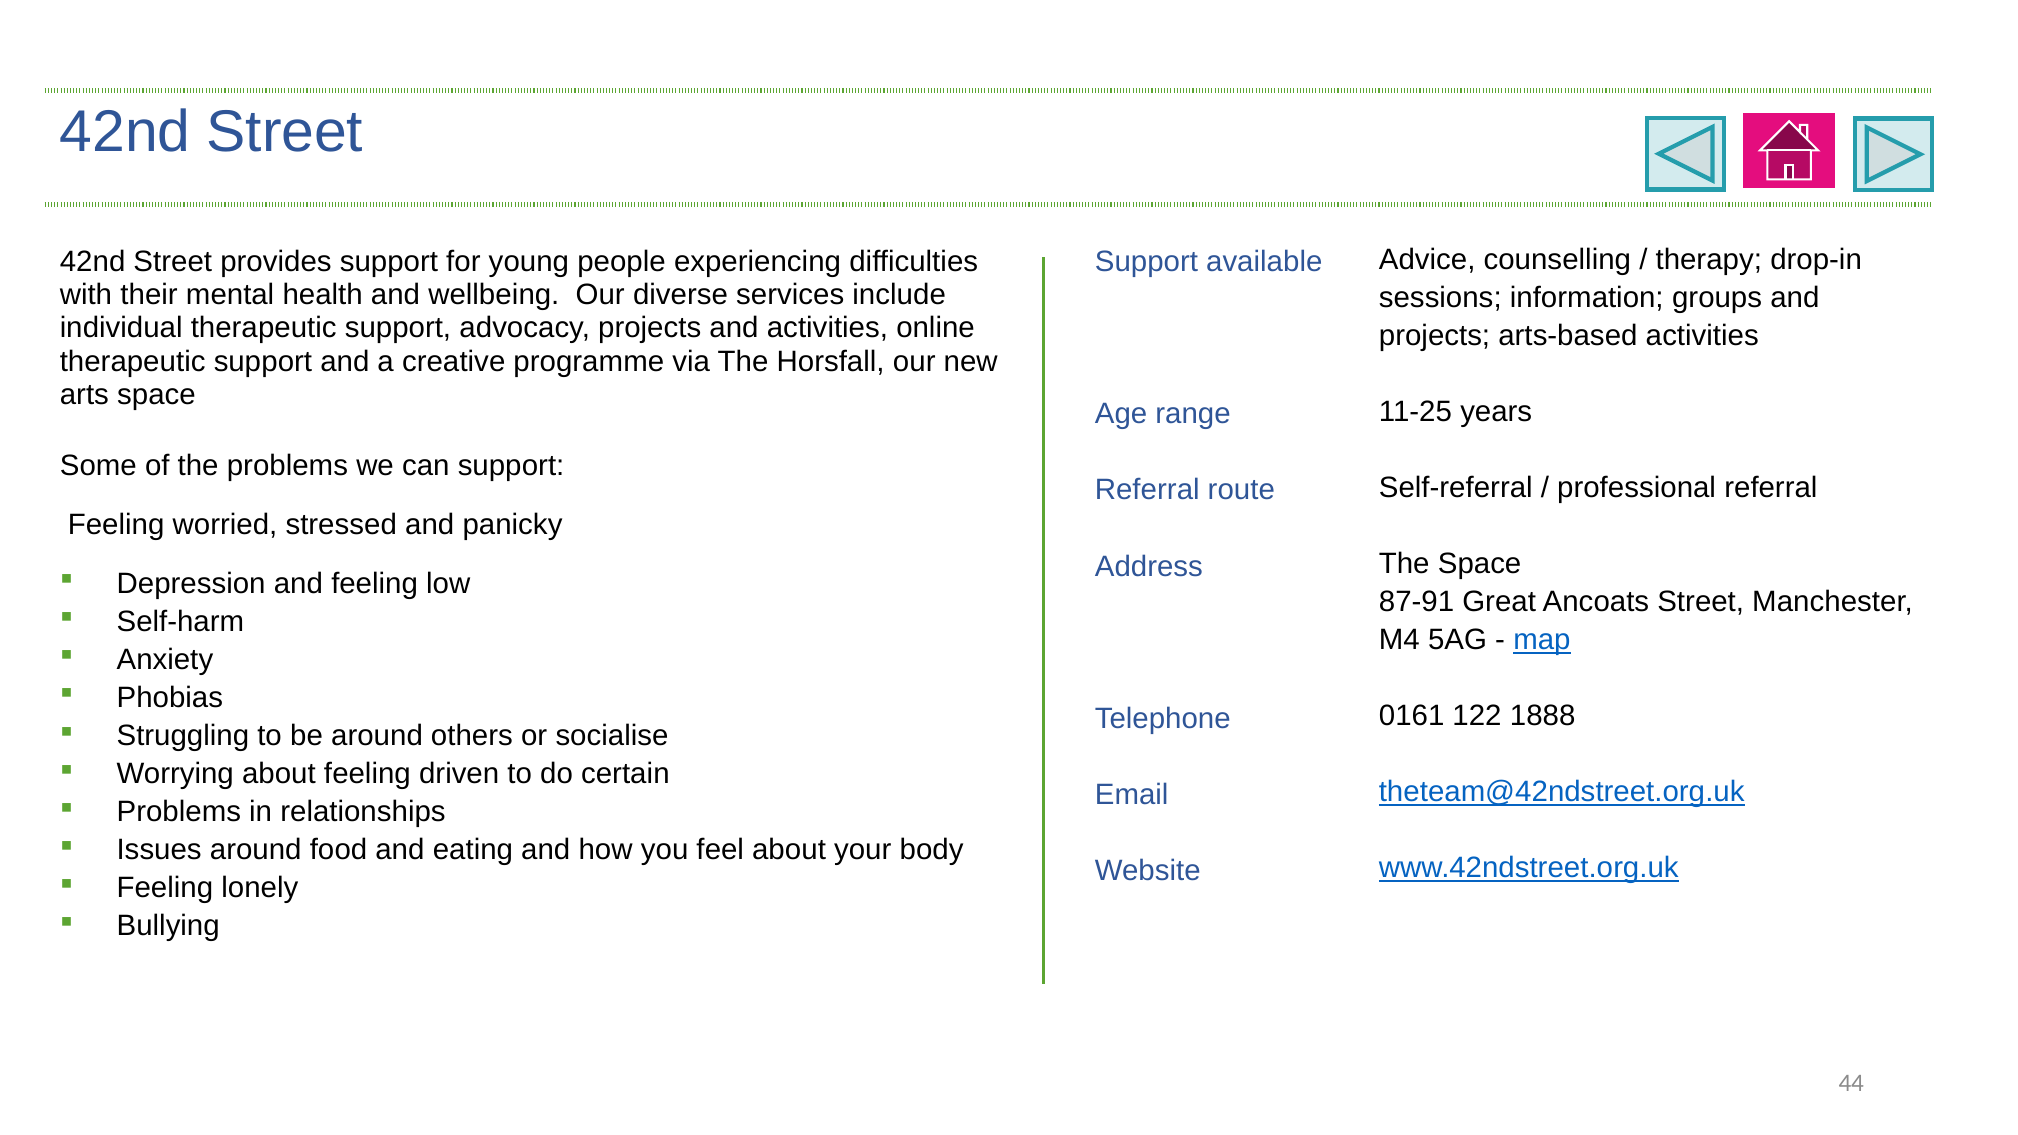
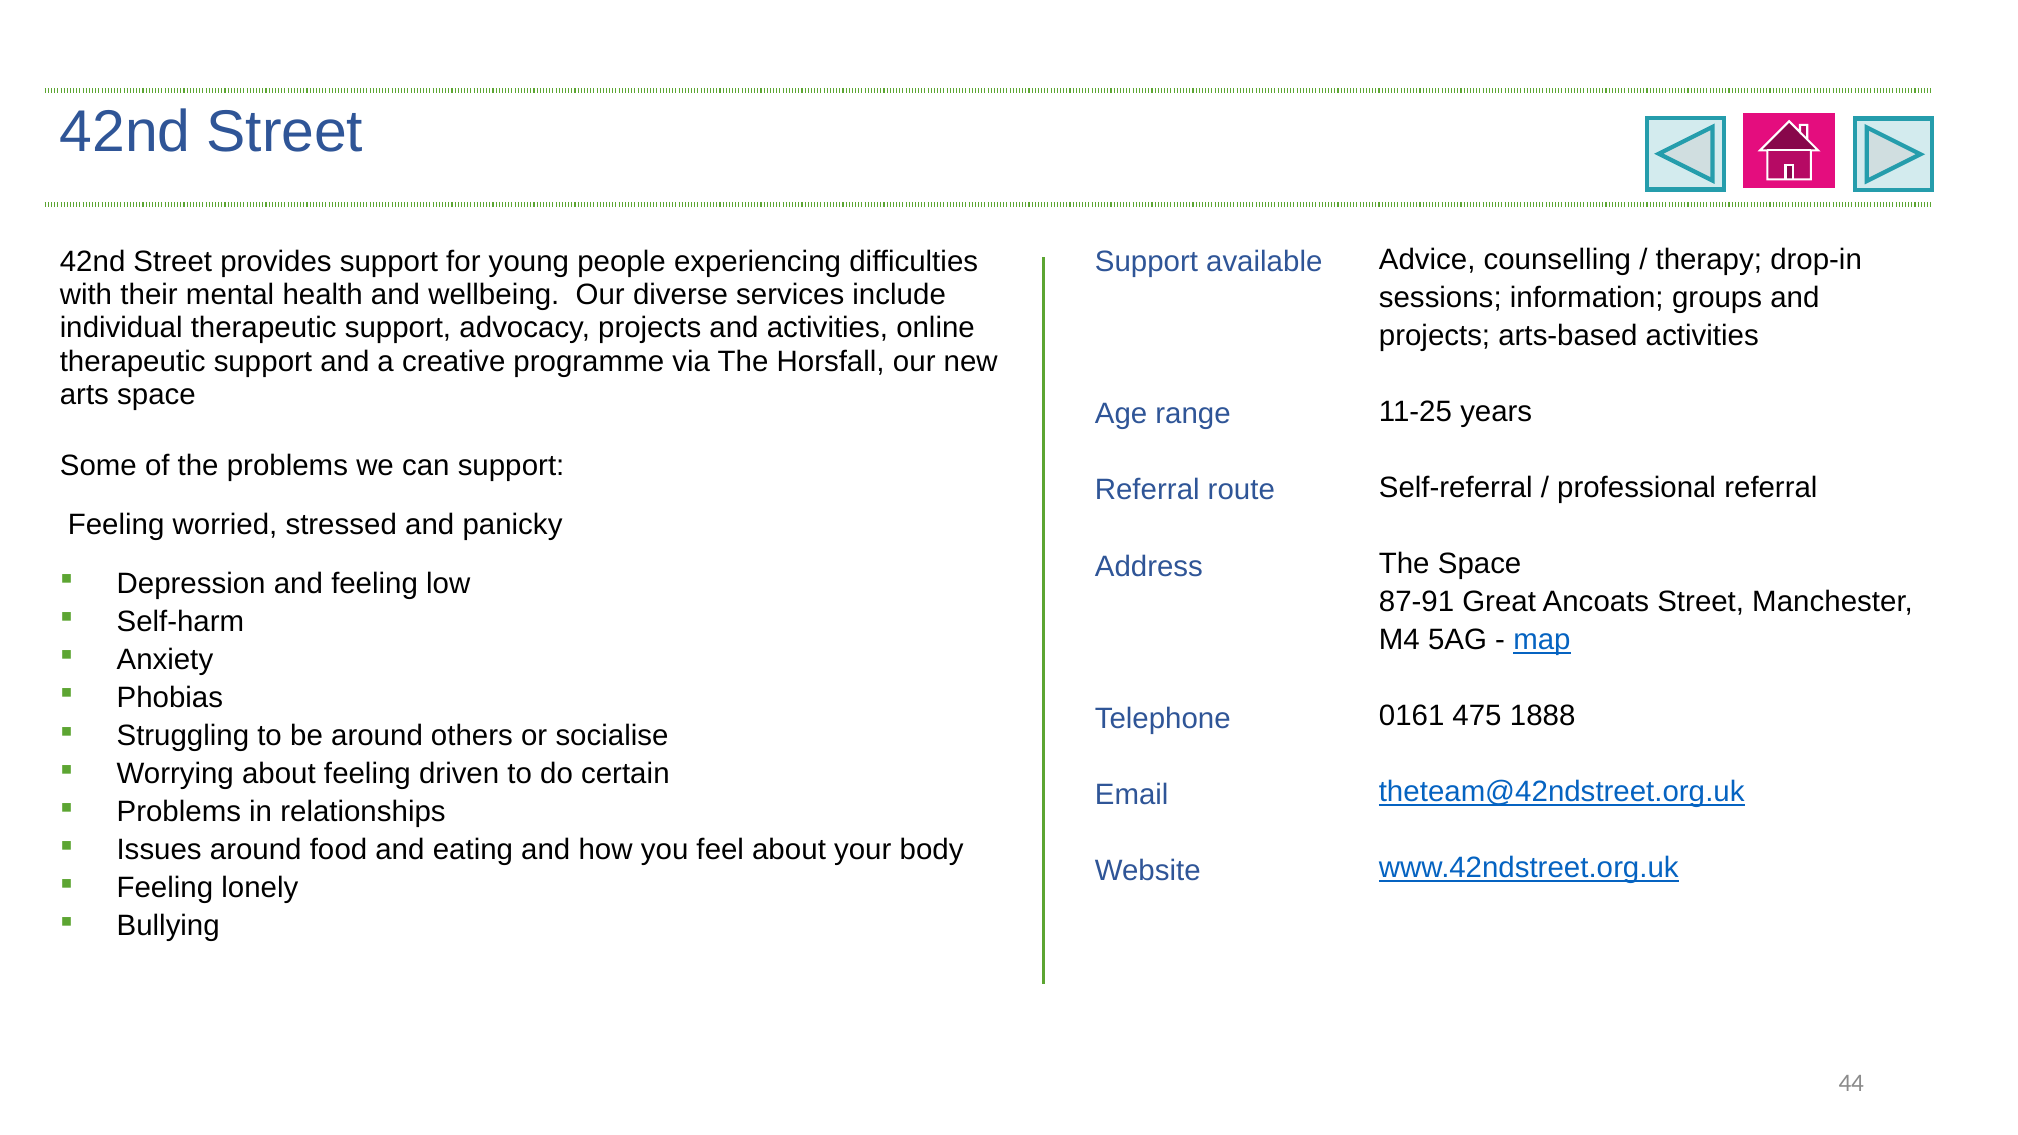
122: 122 -> 475
